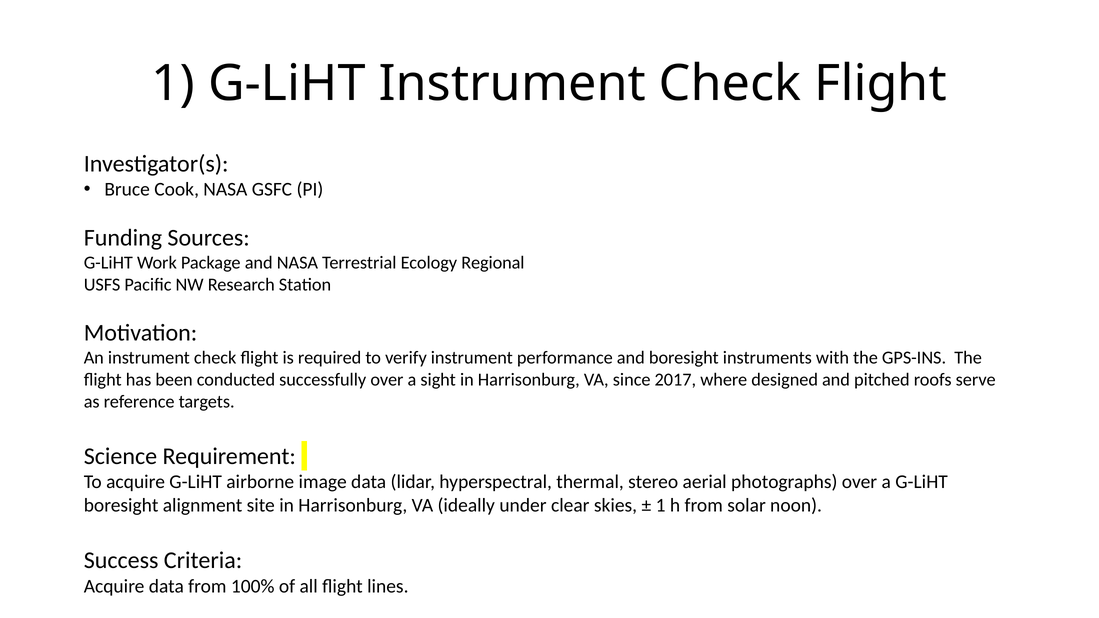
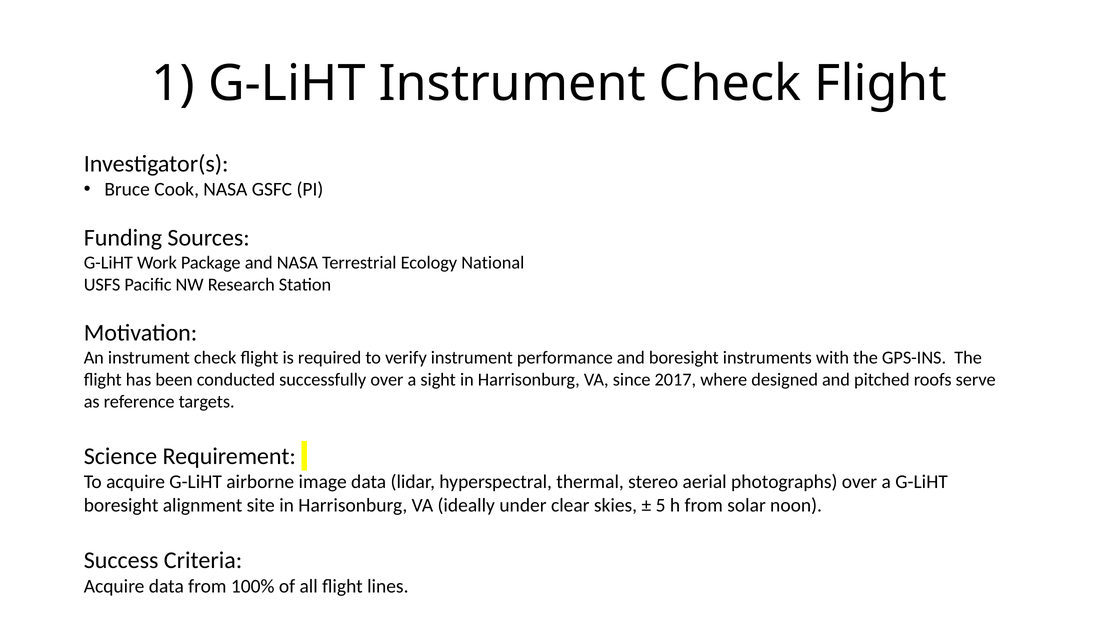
Regional: Regional -> National
1 at (661, 505): 1 -> 5
